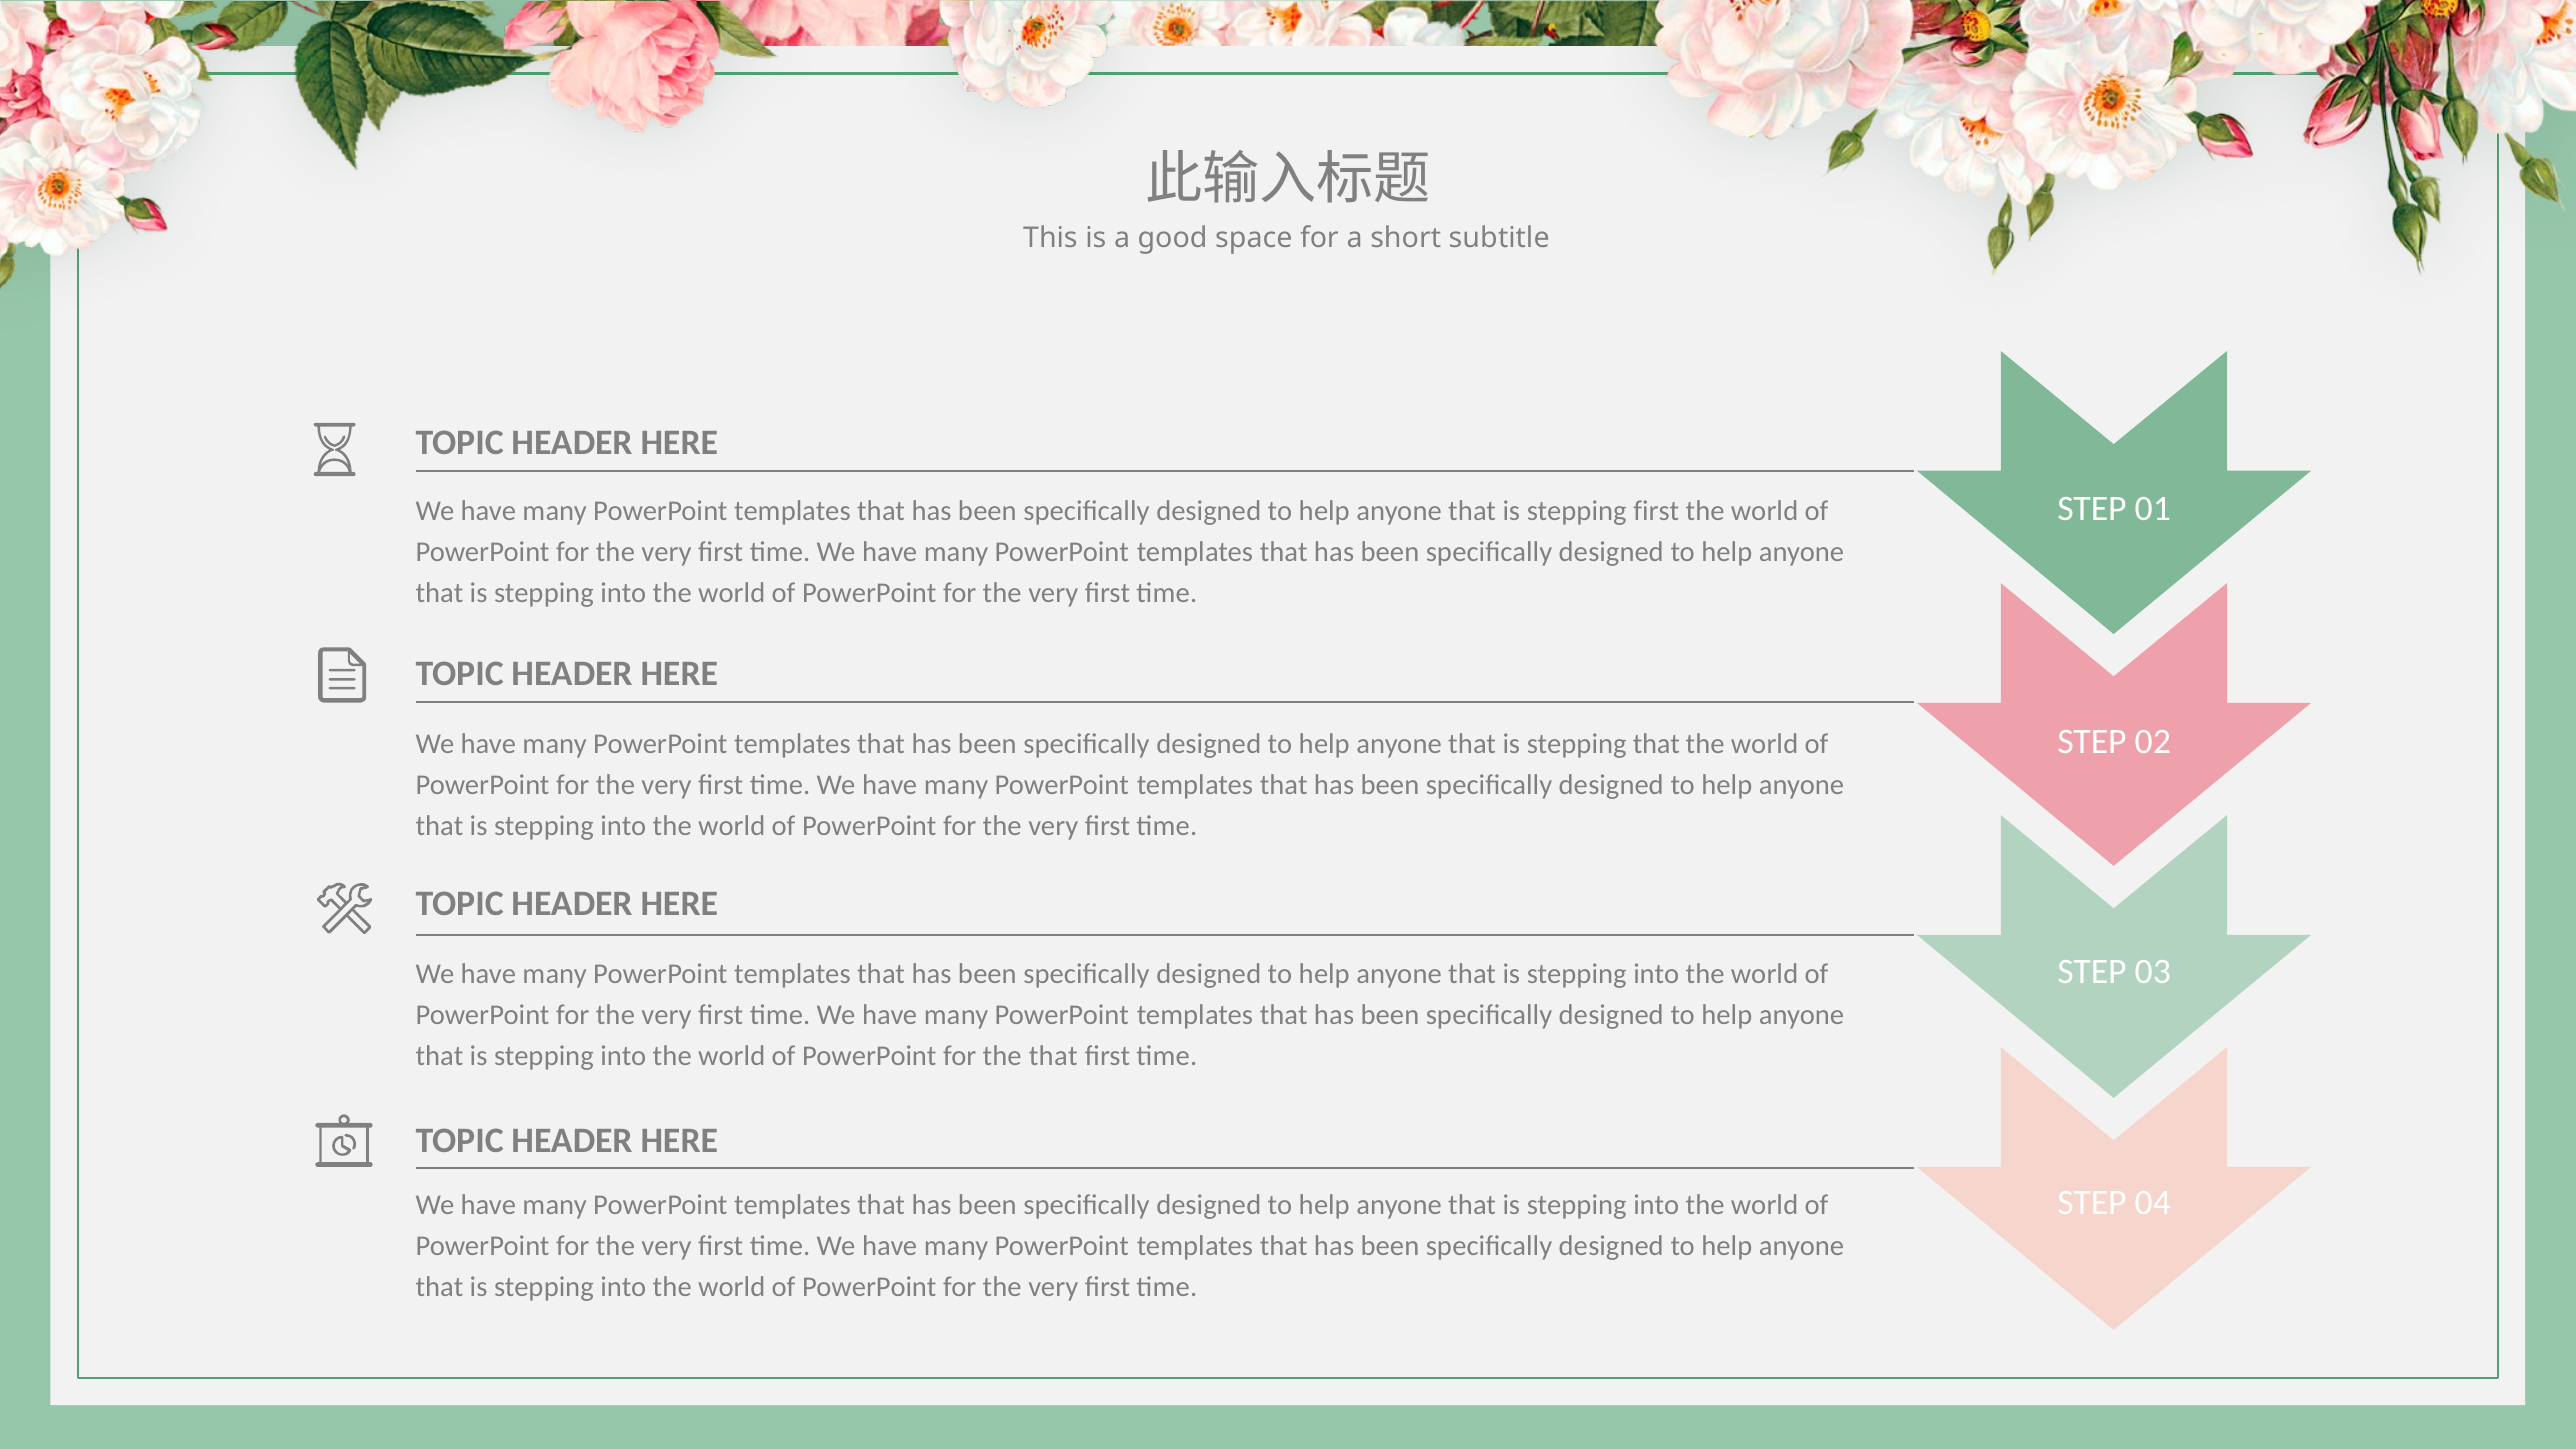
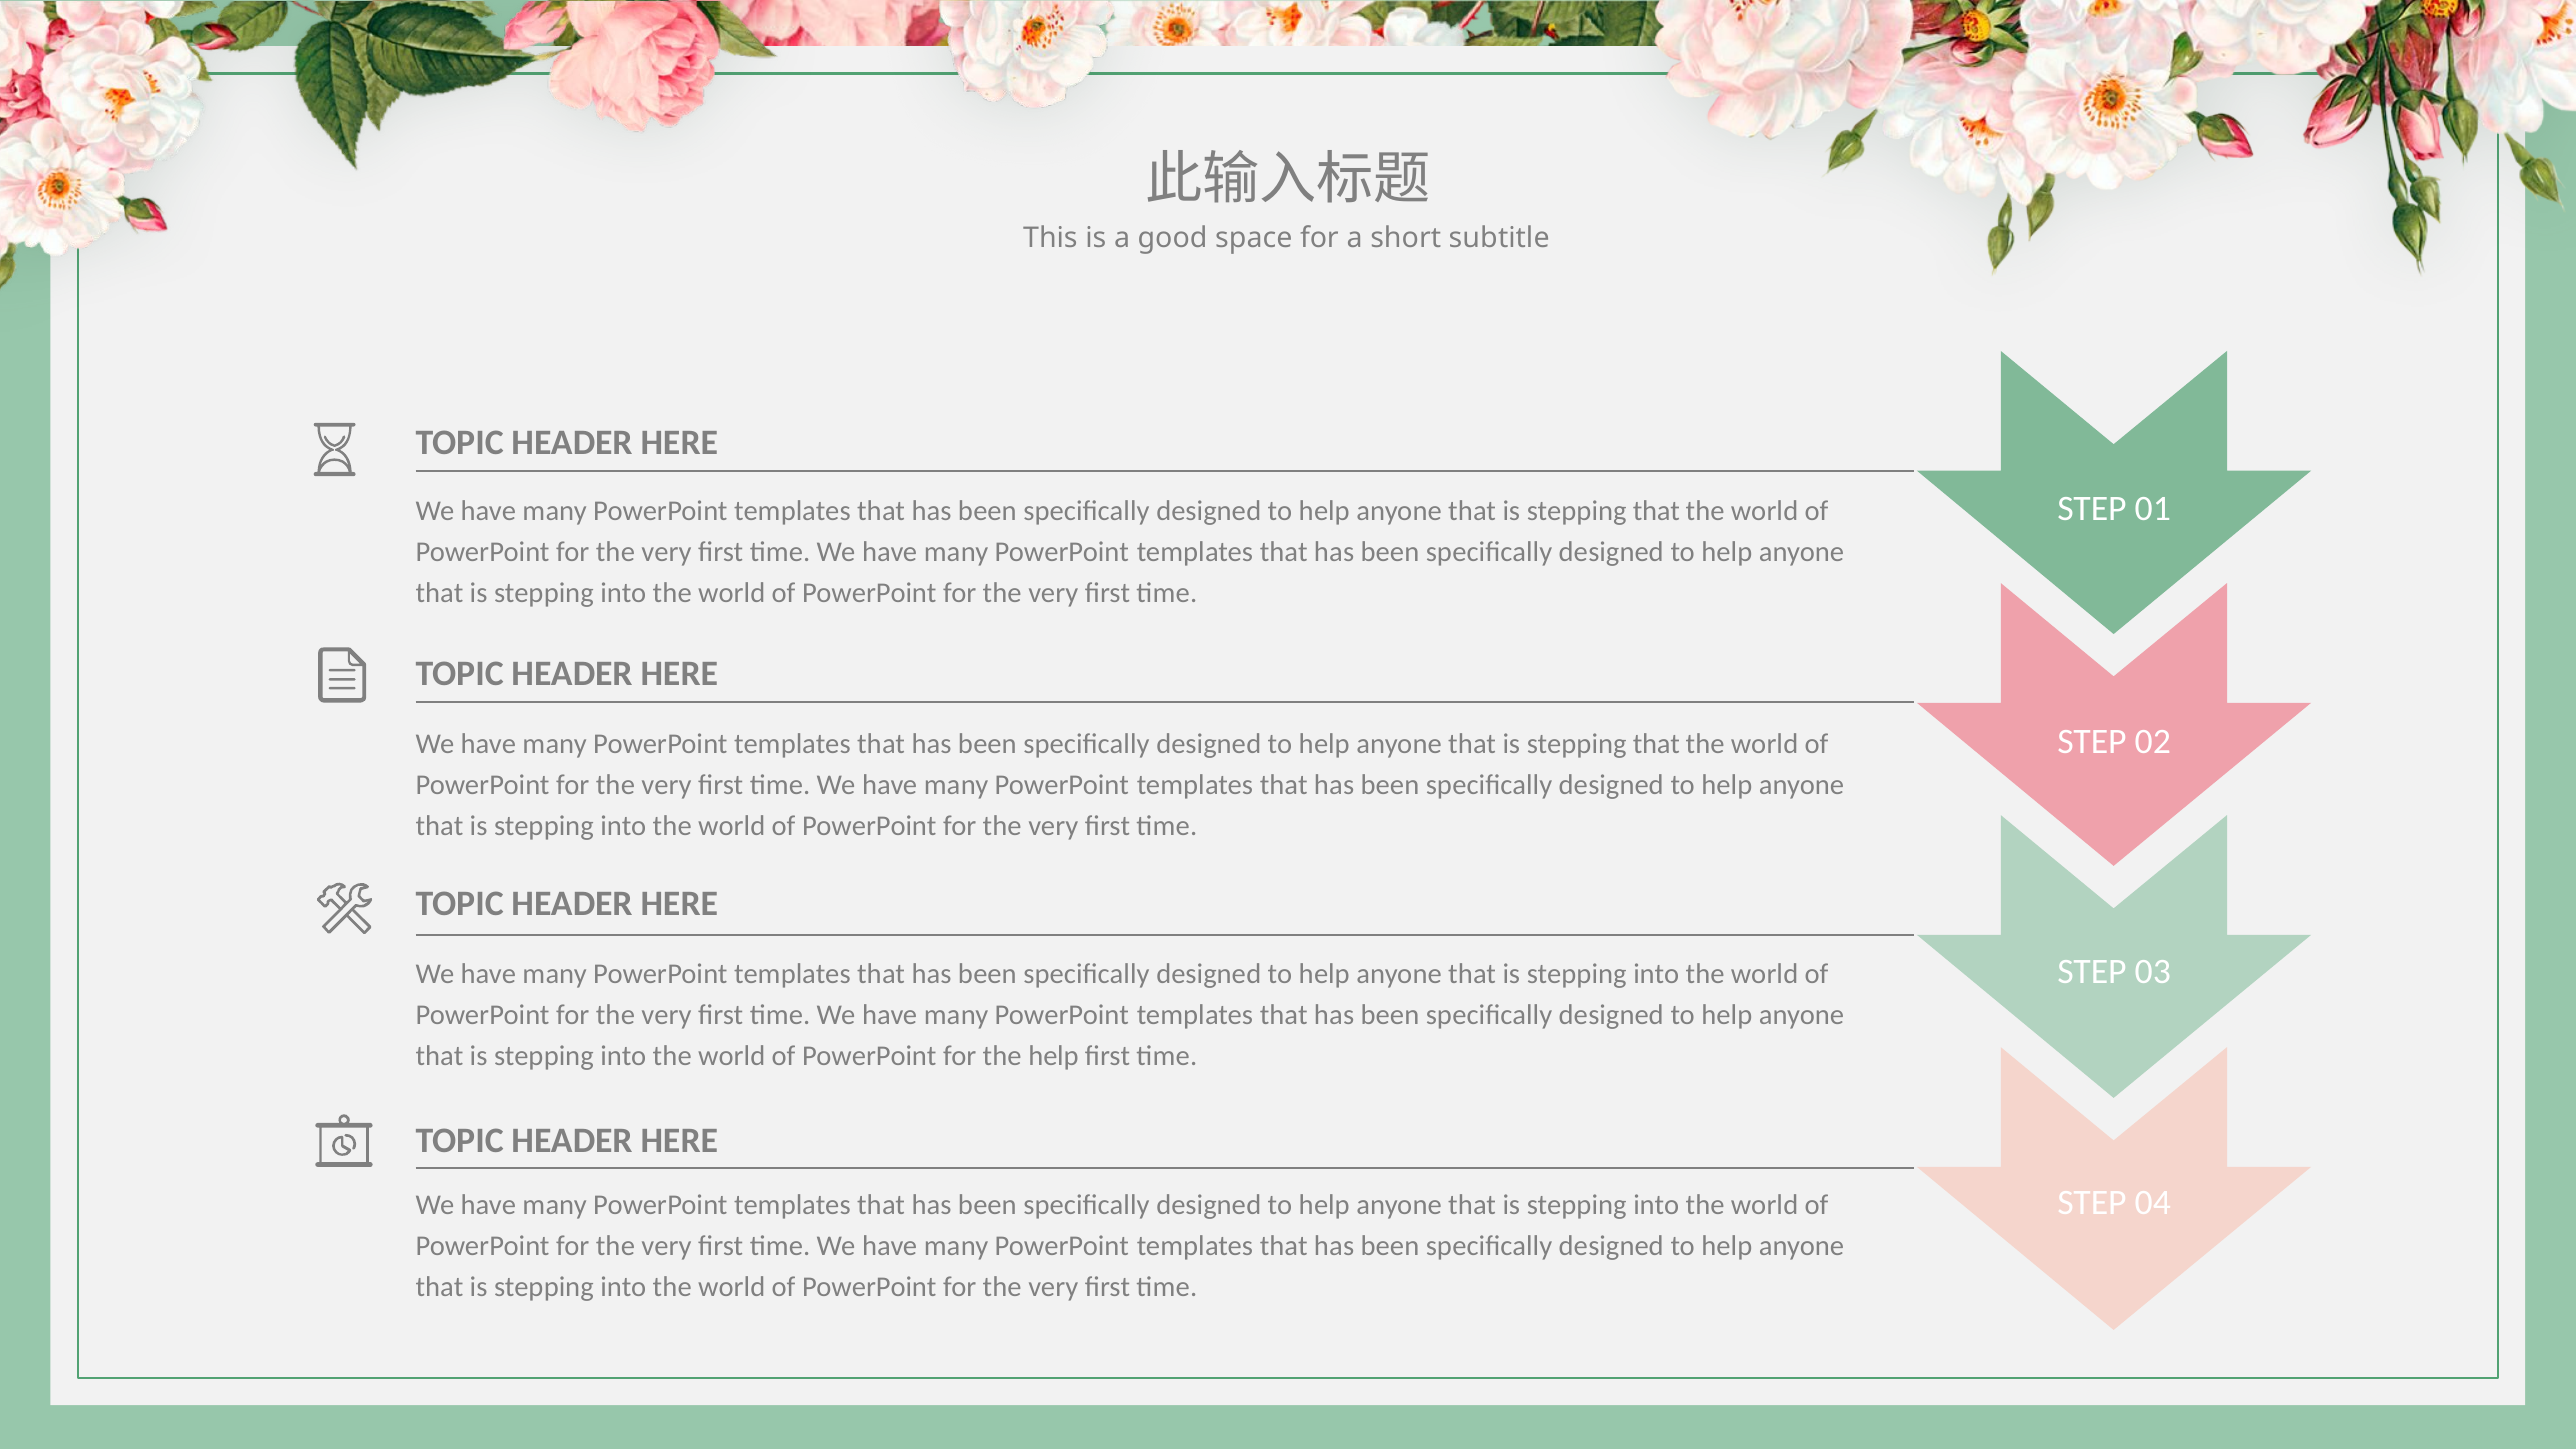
first at (1656, 511): first -> that
the that: that -> help
